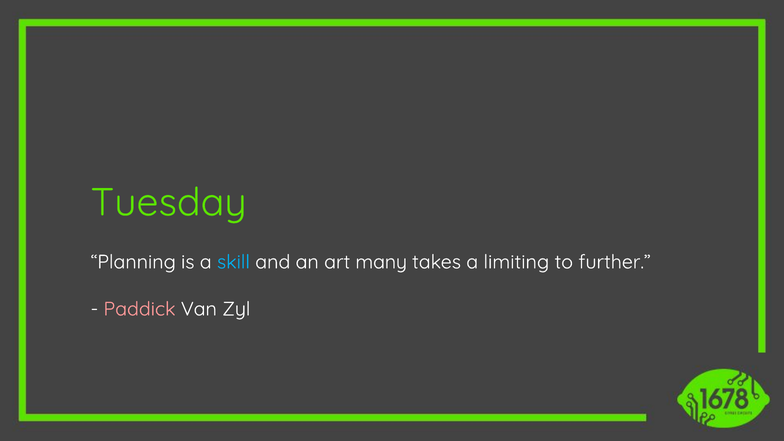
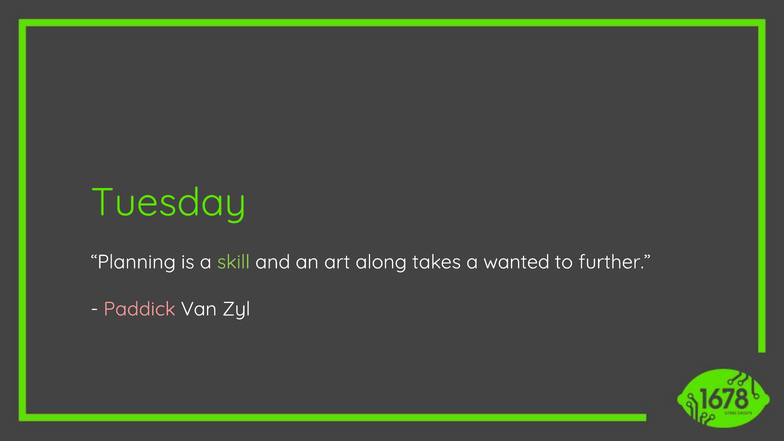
skill colour: light blue -> light green
many: many -> along
limiting: limiting -> wanted
